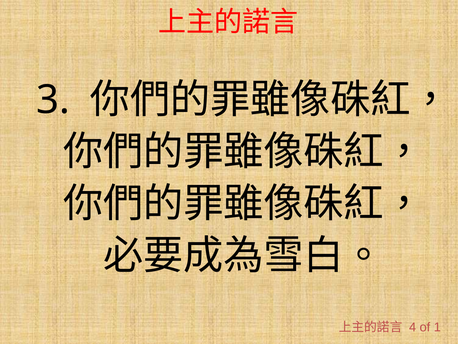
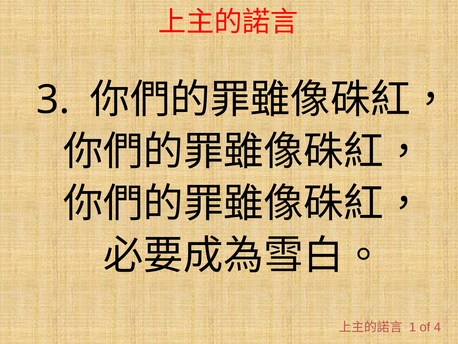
4: 4 -> 1
1: 1 -> 4
